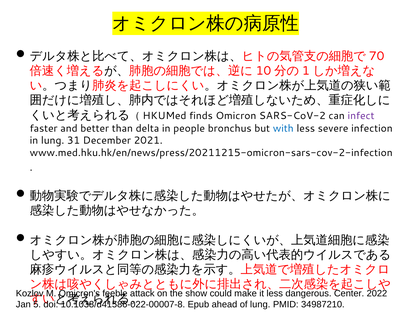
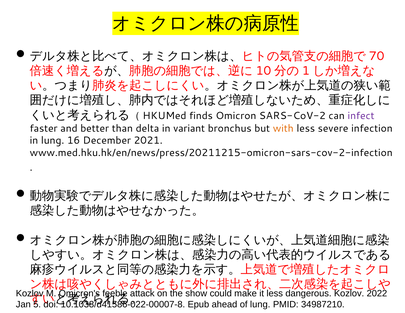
people: people -> variant
with colour: blue -> orange
31: 31 -> 16
dangerous Center: Center -> Kozlov
